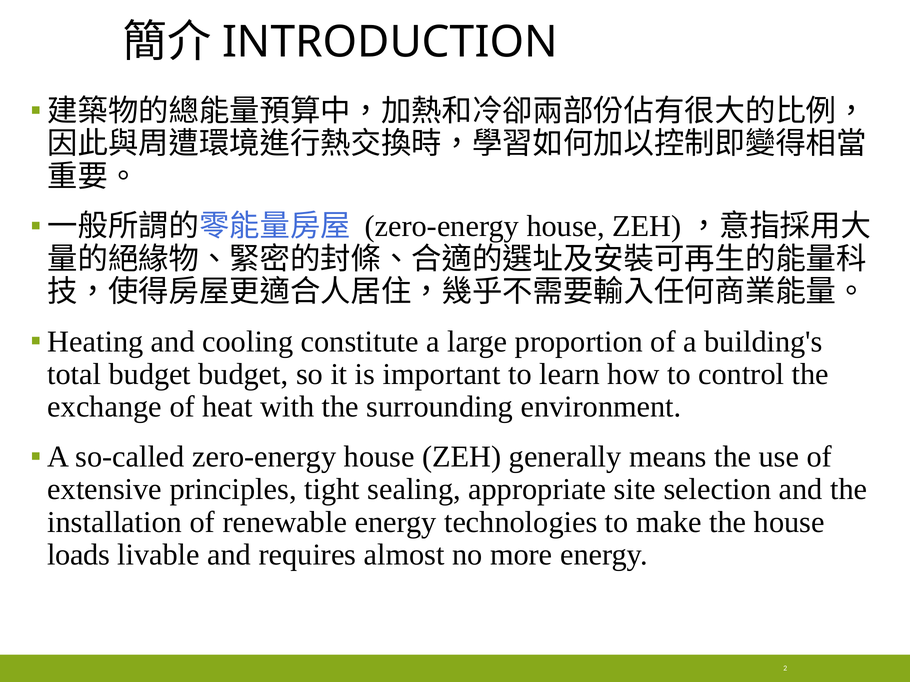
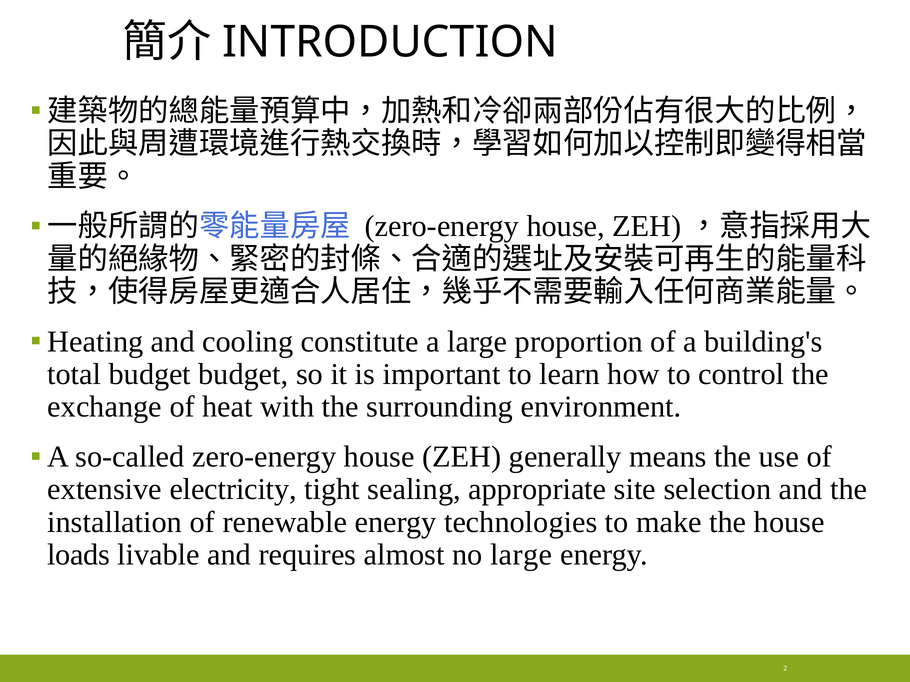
principles: principles -> electricity
no more: more -> large
